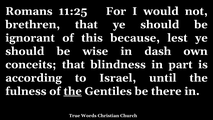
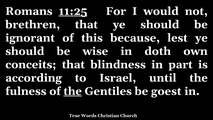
11:25 underline: none -> present
dash: dash -> doth
there: there -> goest
